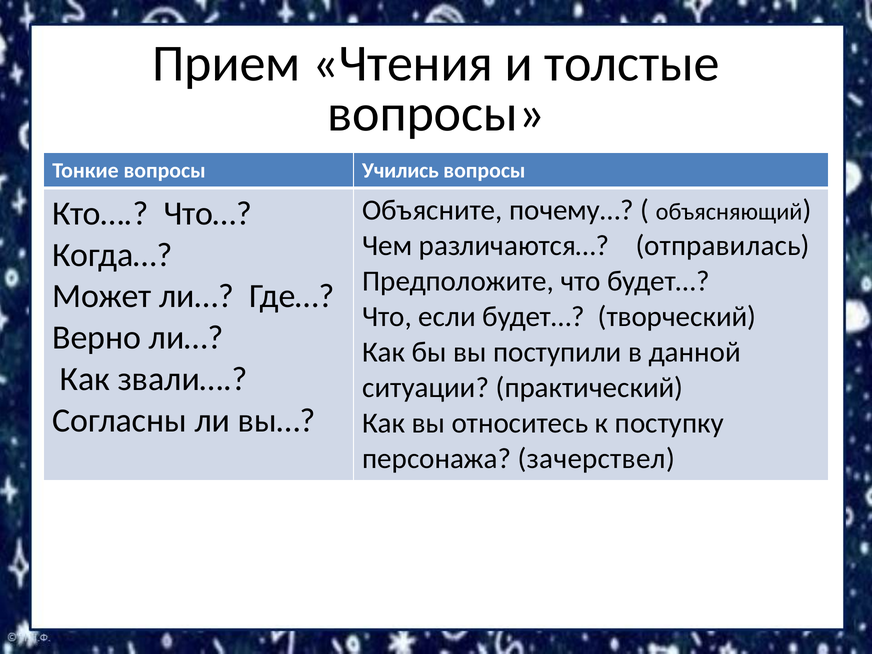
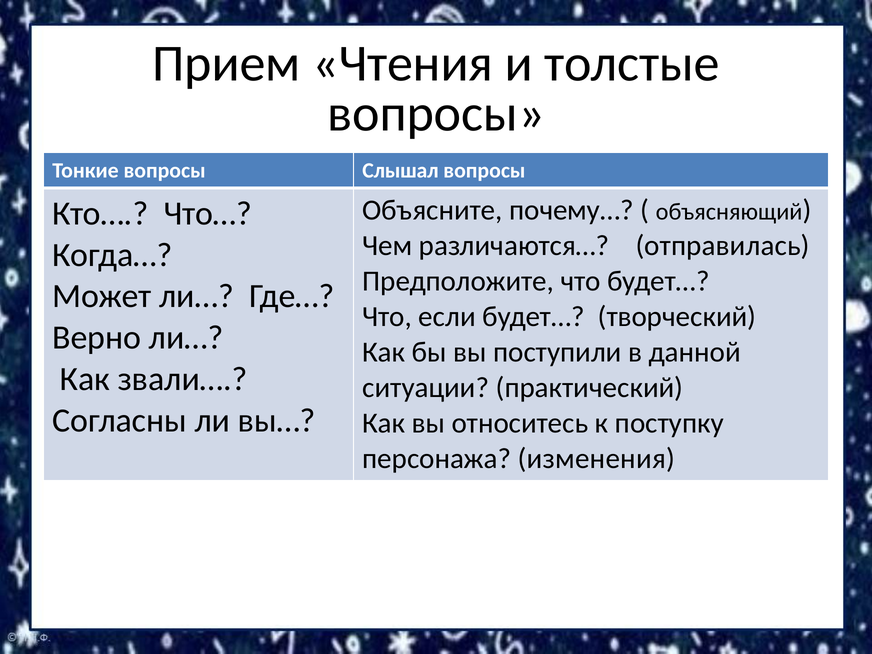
Учились: Учились -> Слышал
зачерствел: зачерствел -> изменения
